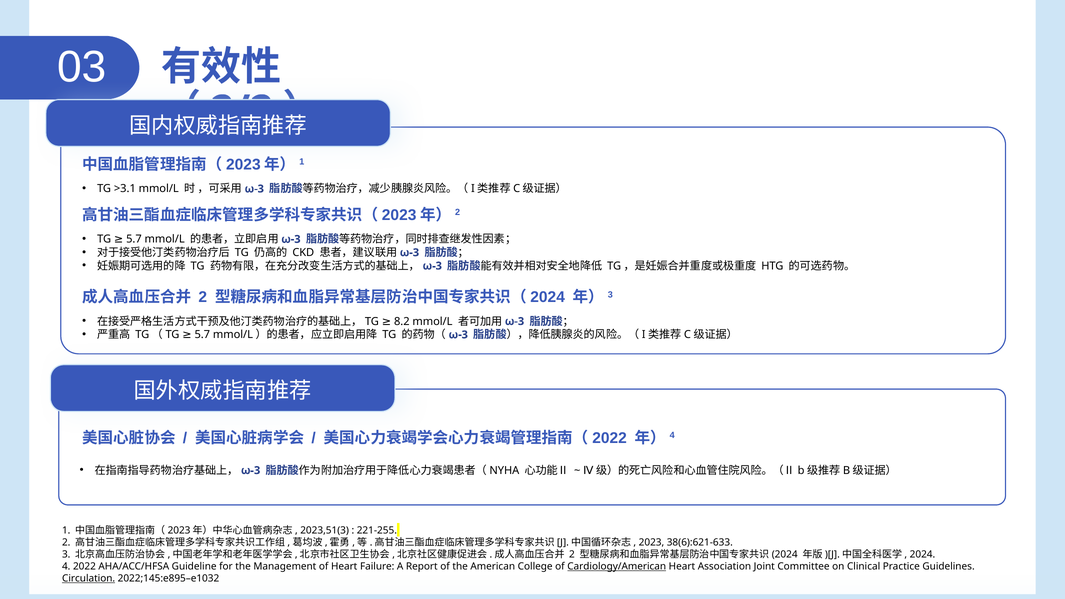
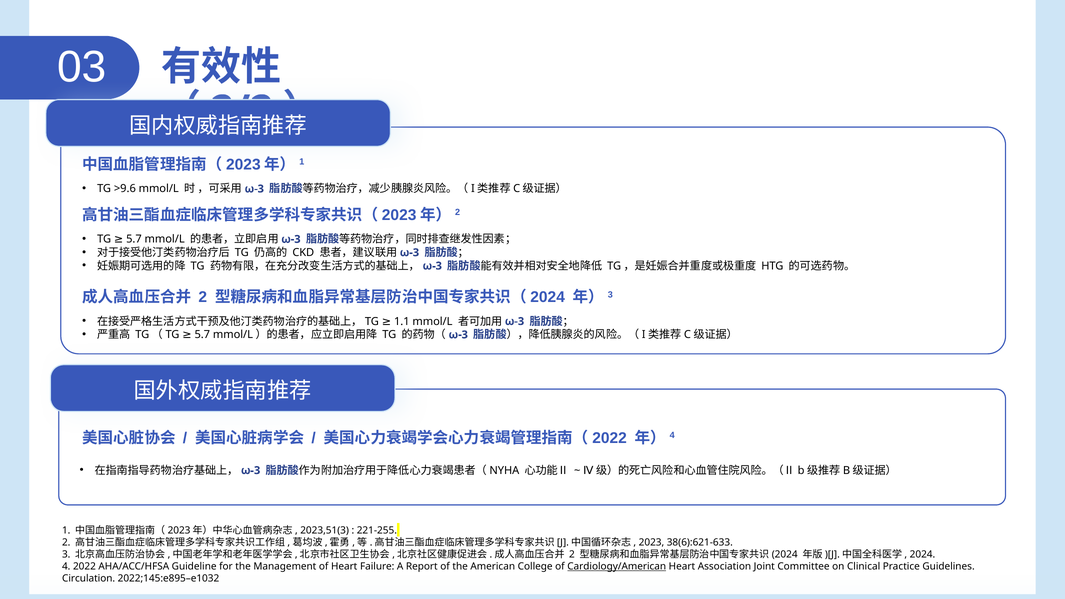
>3.1: >3.1 -> >9.6
8.2: 8.2 -> 1.1
Circulation underline: present -> none
